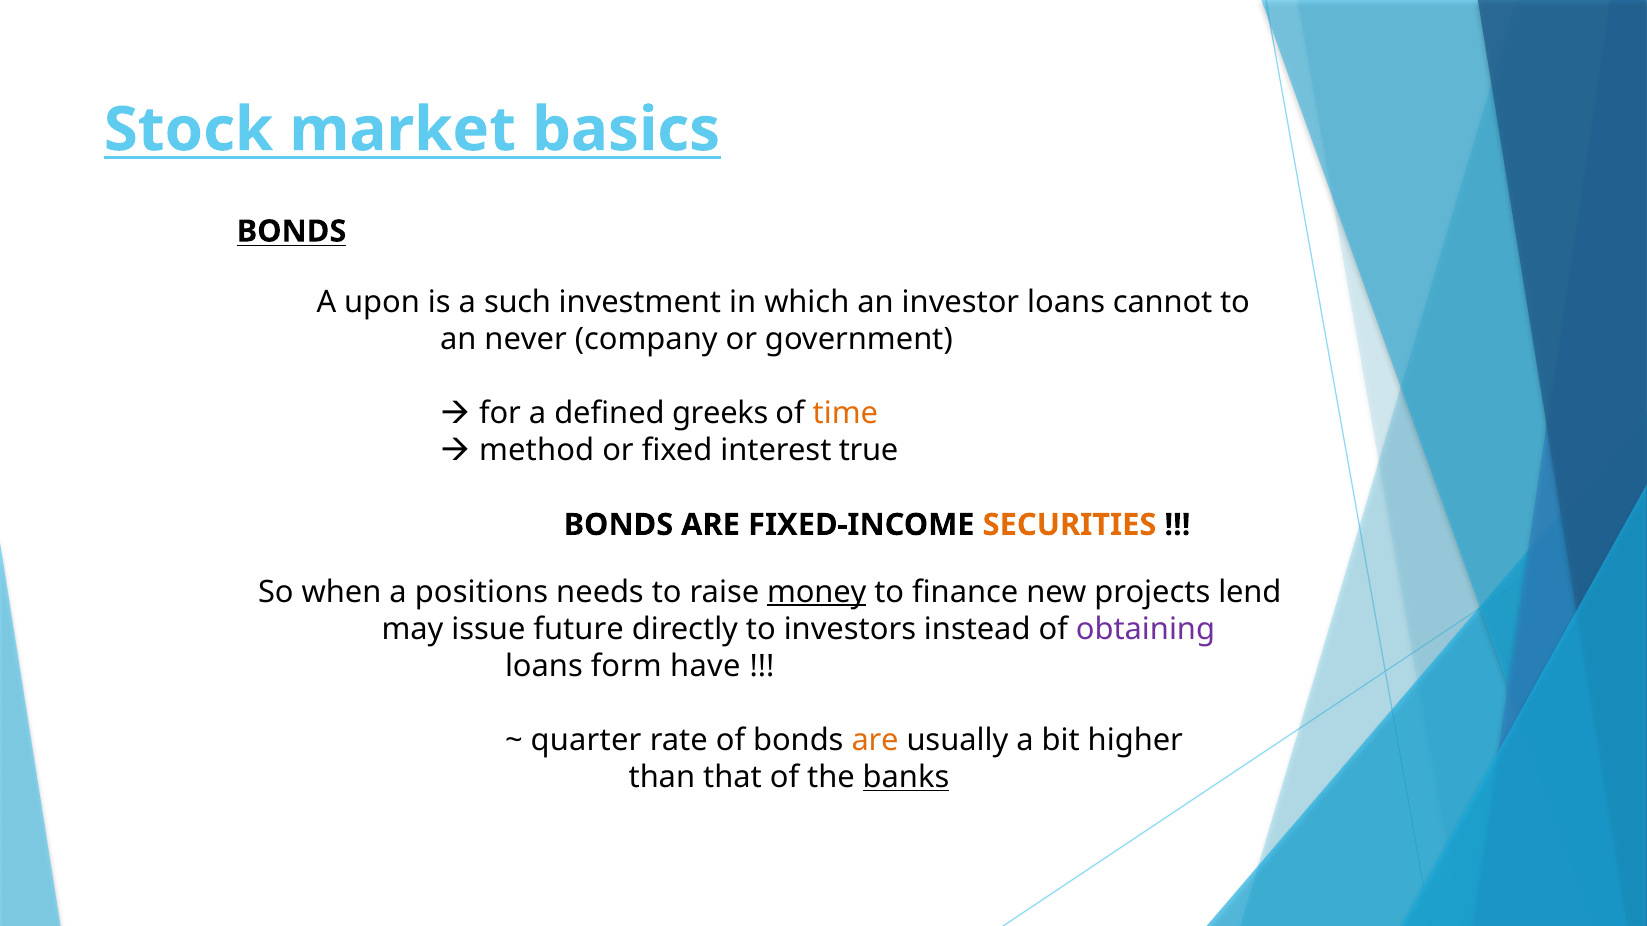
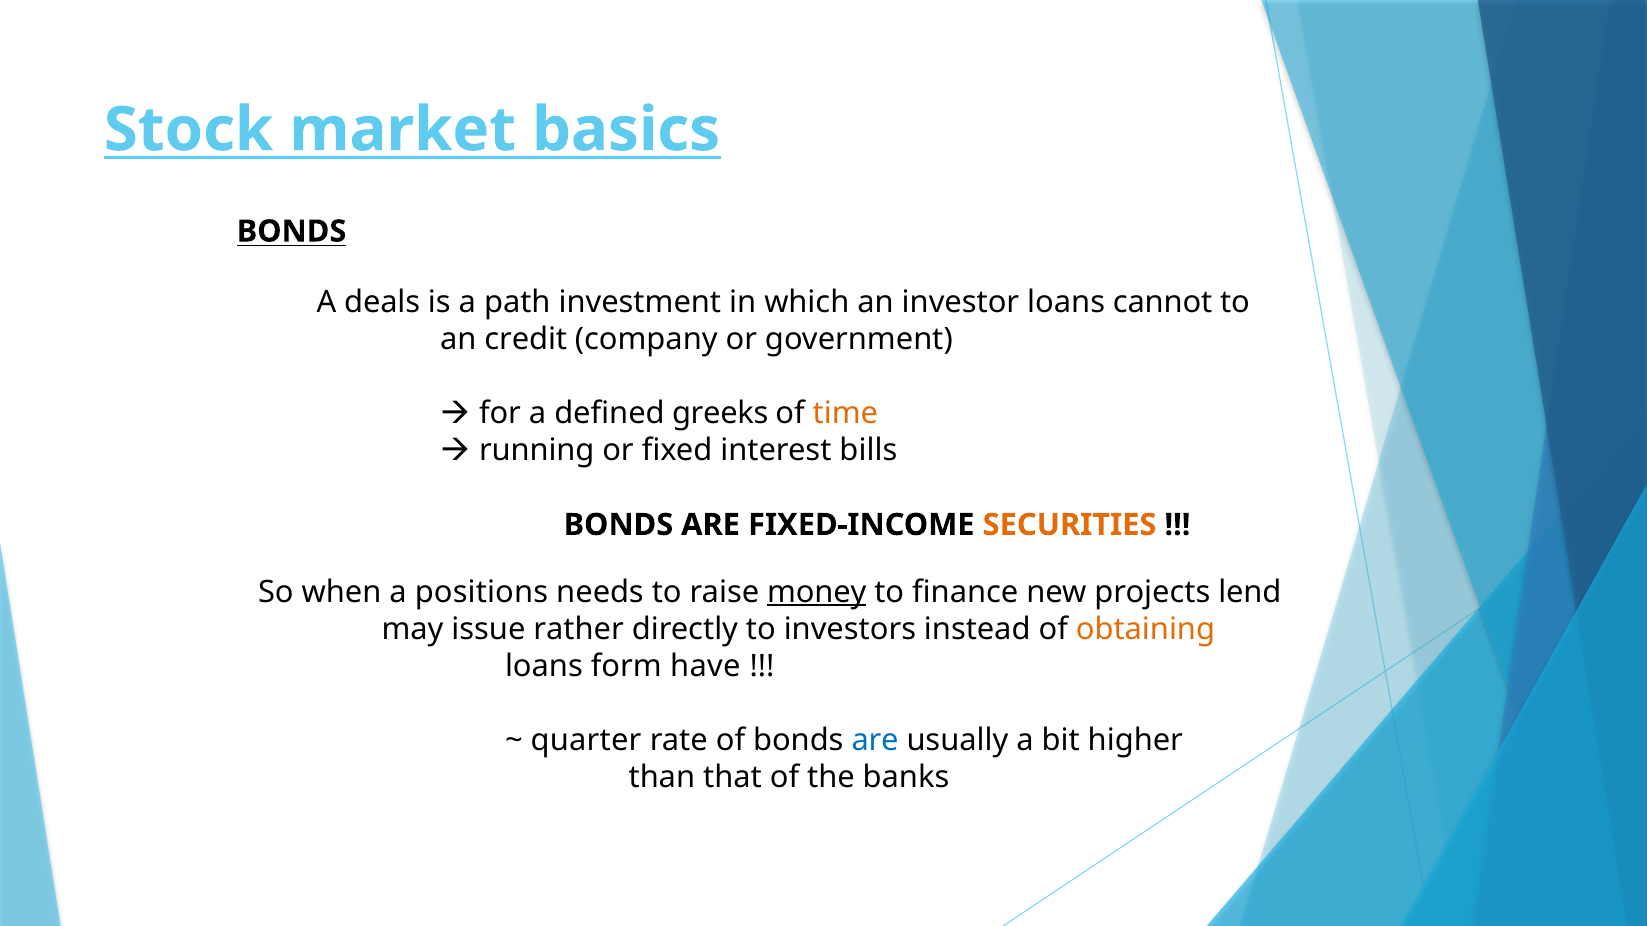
upon: upon -> deals
such: such -> path
never: never -> credit
method: method -> running
true: true -> bills
future: future -> rather
obtaining colour: purple -> orange
are at (875, 741) colour: orange -> blue
banks underline: present -> none
